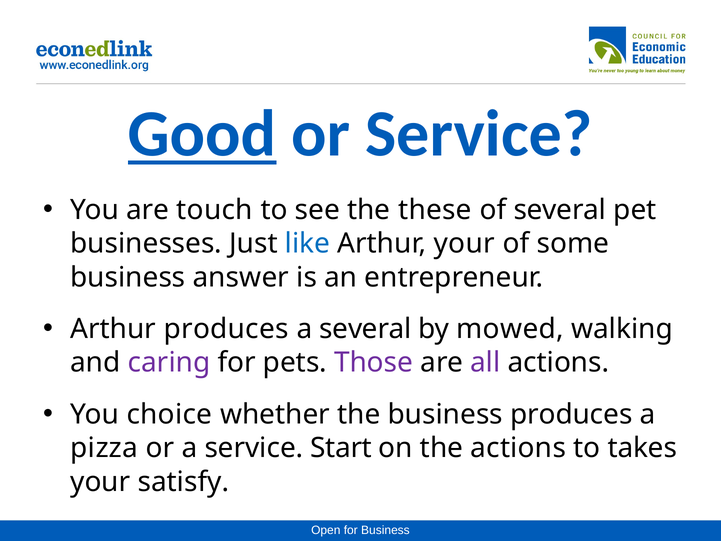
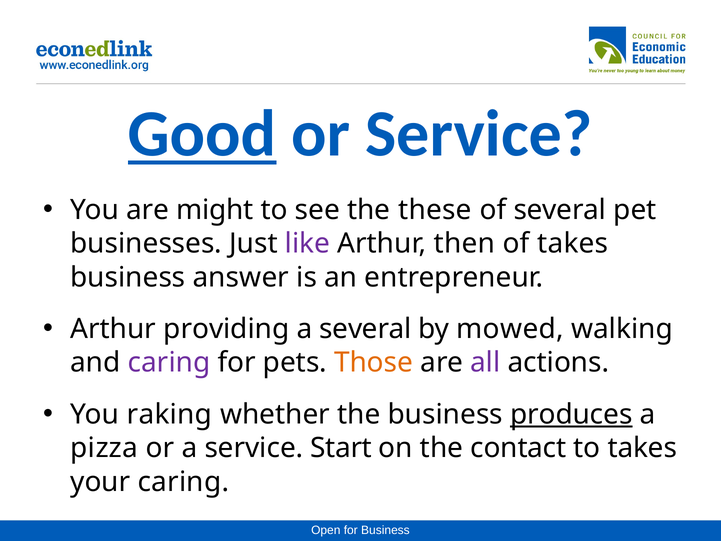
touch: touch -> might
like colour: blue -> purple
Arthur your: your -> then
of some: some -> takes
Arthur produces: produces -> providing
Those colour: purple -> orange
choice: choice -> raking
produces at (571, 414) underline: none -> present
the actions: actions -> contact
your satisfy: satisfy -> caring
